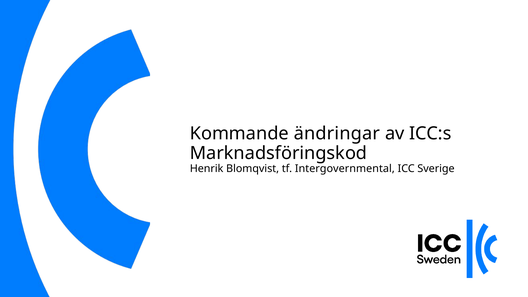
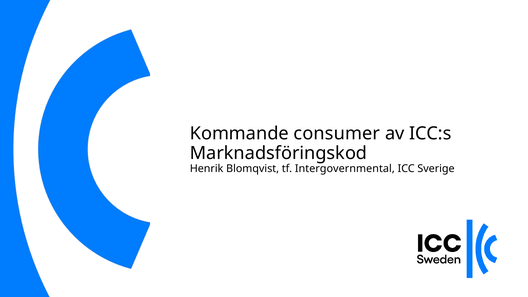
ändringar: ändringar -> consumer
